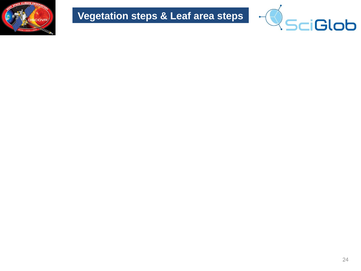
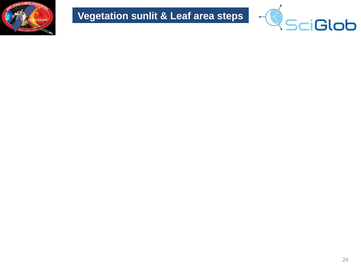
Vegetation steps: steps -> sunlit
